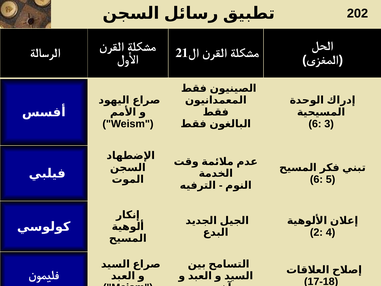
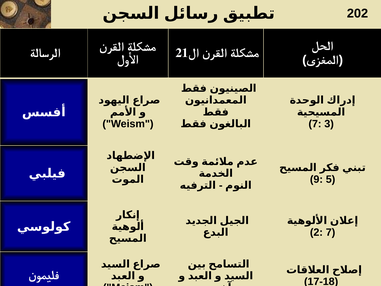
6 at (315, 124): 6 -> 7
6 at (316, 179): 6 -> 9
2 4: 4 -> 7
